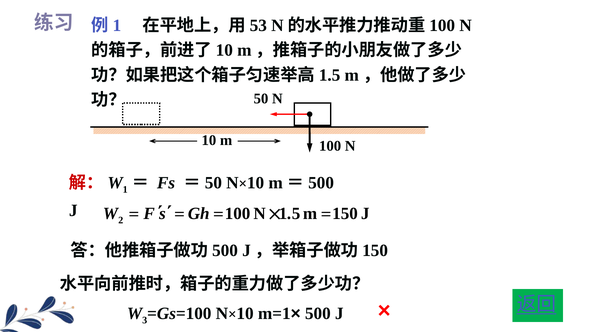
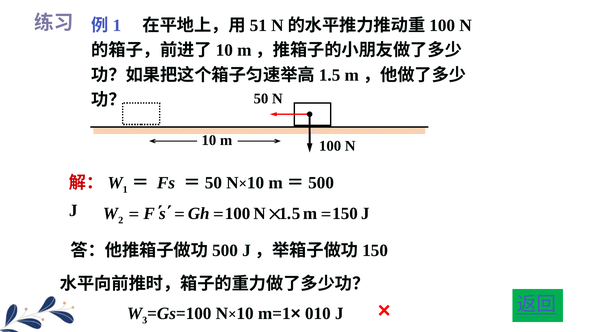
53: 53 -> 51
m=1× 500: 500 -> 010
